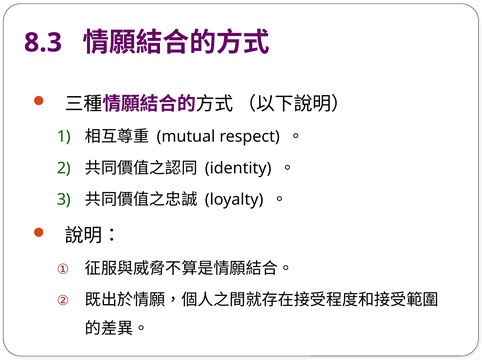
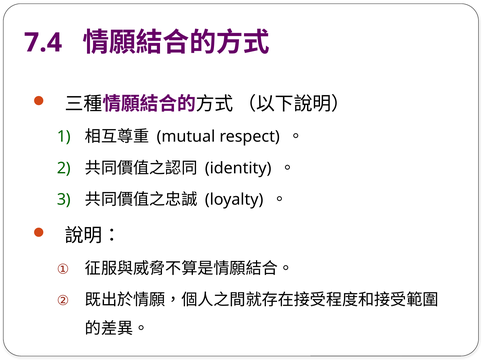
8.3: 8.3 -> 7.4
